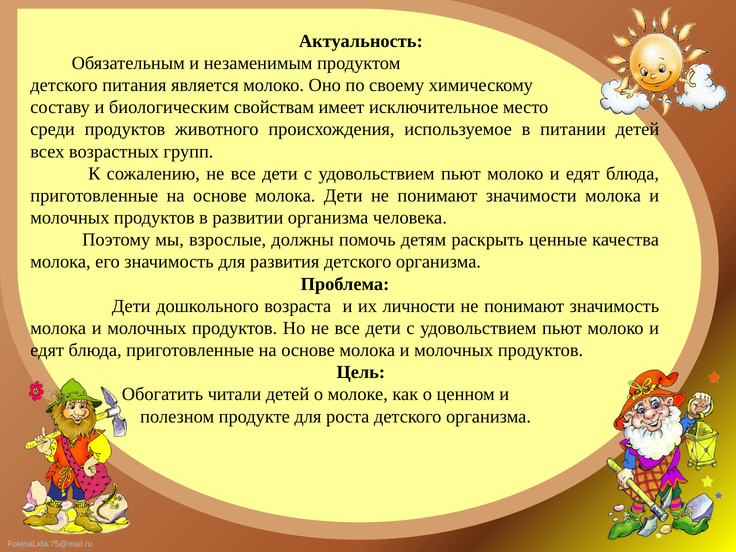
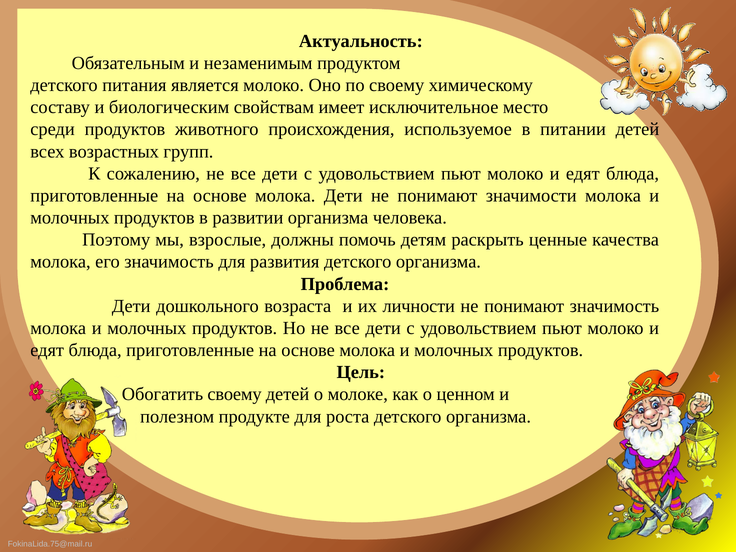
Обогатить читали: читали -> своему
